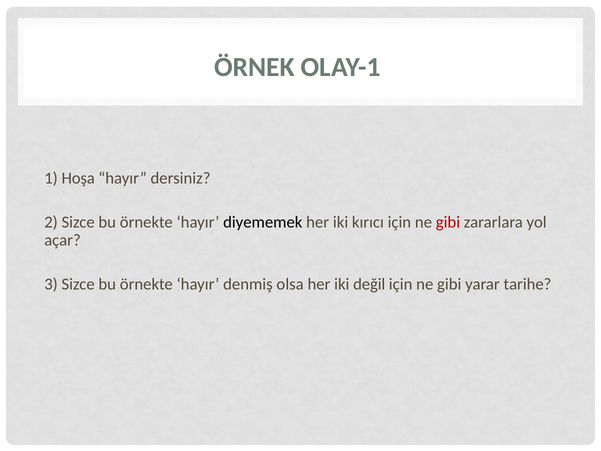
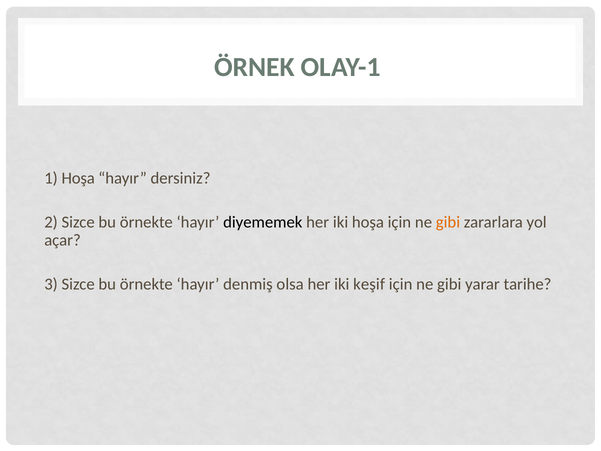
iki kırıcı: kırıcı -> hoşa
gibi at (448, 222) colour: red -> orange
değil: değil -> keşif
